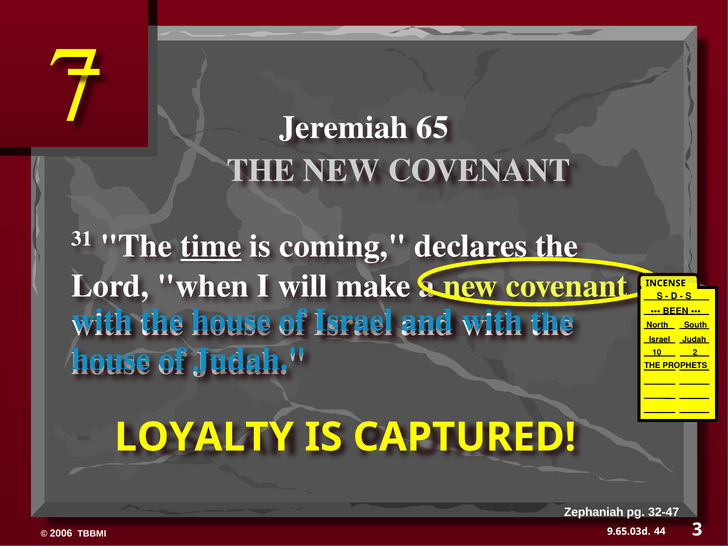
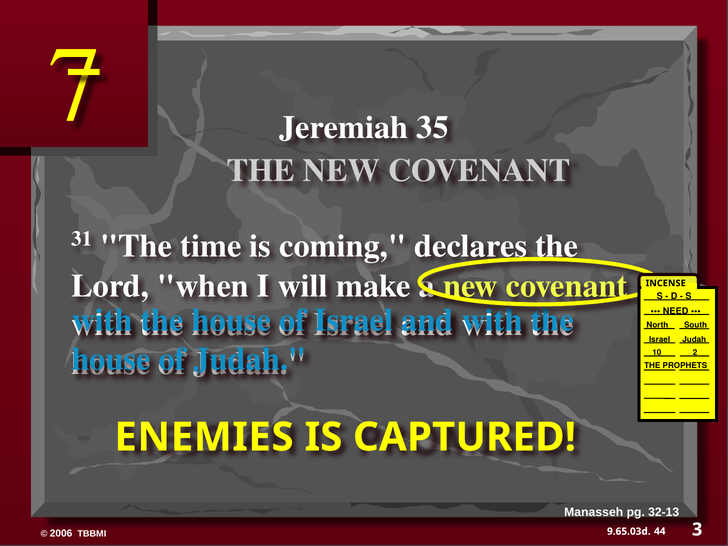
65: 65 -> 35
time underline: present -> none
BEEN: BEEN -> NEED
LOYALTY: LOYALTY -> ENEMIES
Zephaniah: Zephaniah -> Manasseh
32-47: 32-47 -> 32-13
